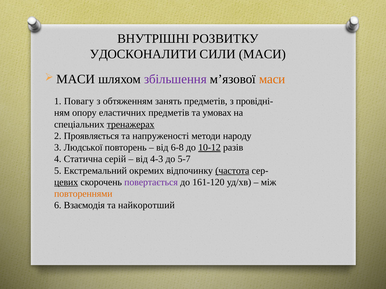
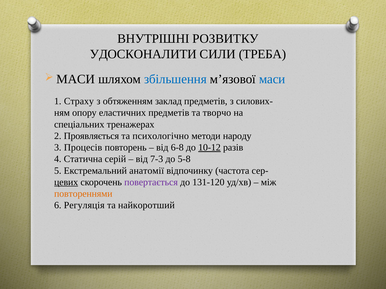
СИЛИ МАСИ: МАСИ -> ТРЕБА
збільшення colour: purple -> blue
маси at (272, 79) colour: orange -> blue
Повагу: Повагу -> Страху
занять: занять -> заклад
провідні-: провідні- -> силових-
умовах: умовах -> творчо
тренажерах underline: present -> none
напруженості: напруженості -> психологічно
Людської: Людської -> Процесів
4-3: 4-3 -> 7-3
5-7: 5-7 -> 5-8
окремих: окремих -> анатомії
частота underline: present -> none
161-120: 161-120 -> 131-120
Взаємодія: Взаємодія -> Регуляція
